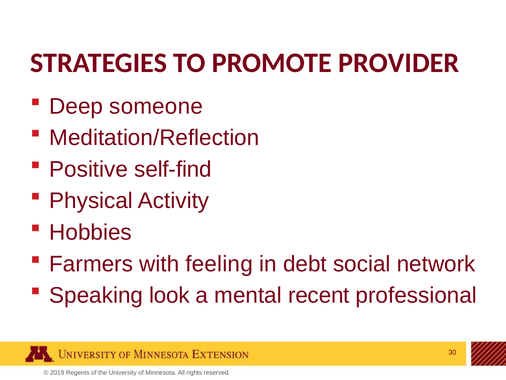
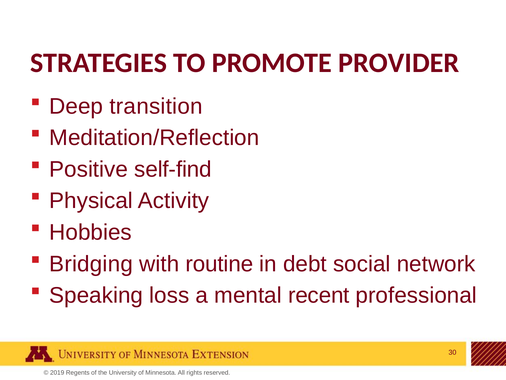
someone: someone -> transition
Farmers: Farmers -> Bridging
feeling: feeling -> routine
look: look -> loss
